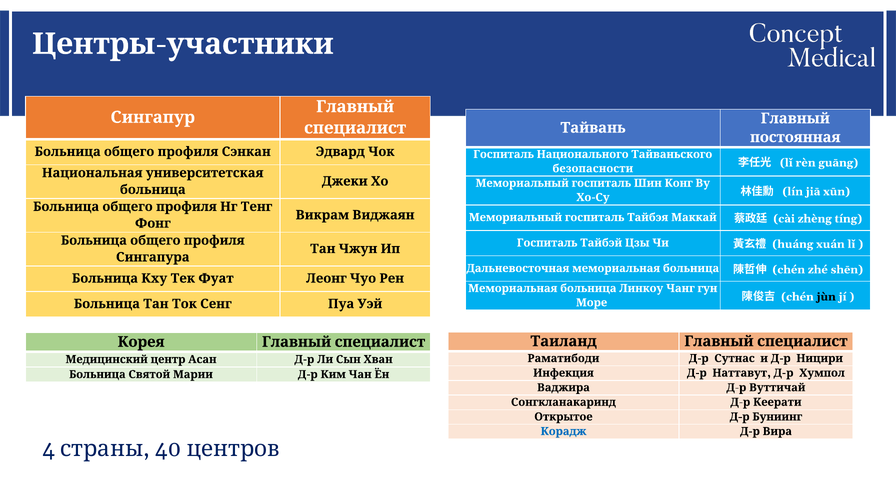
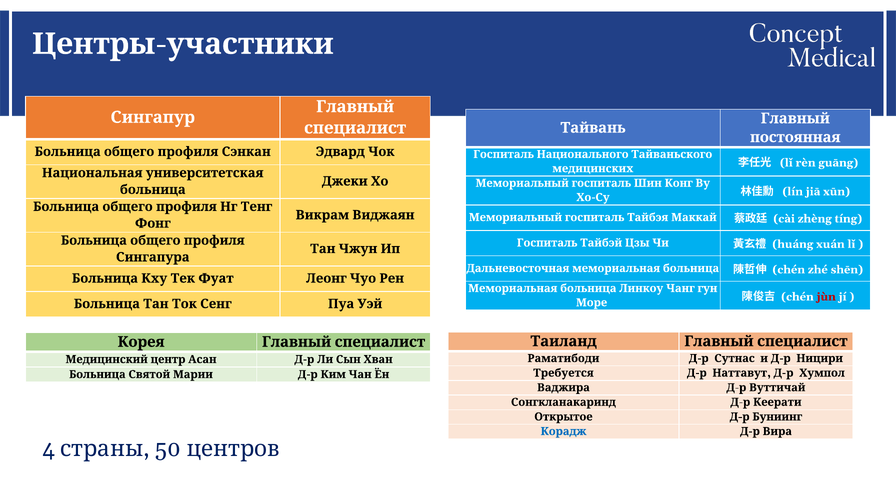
безопасности: безопасности -> медицинских
jùn colour: black -> red
Инфекция: Инфекция -> Требуется
40: 40 -> 50
